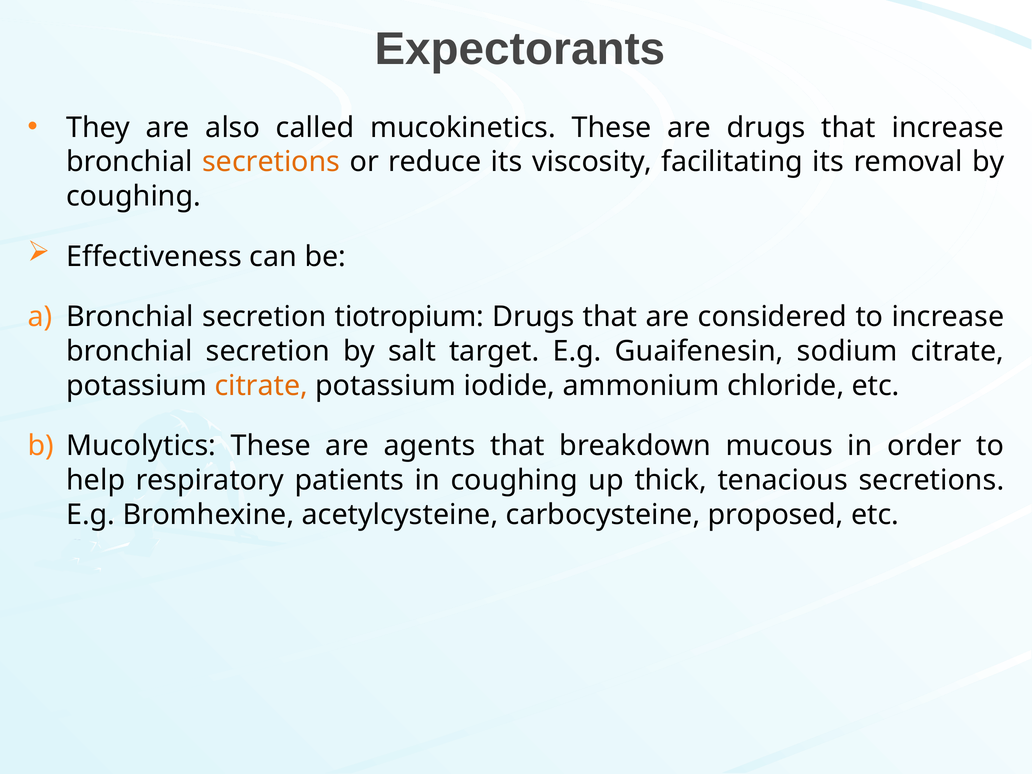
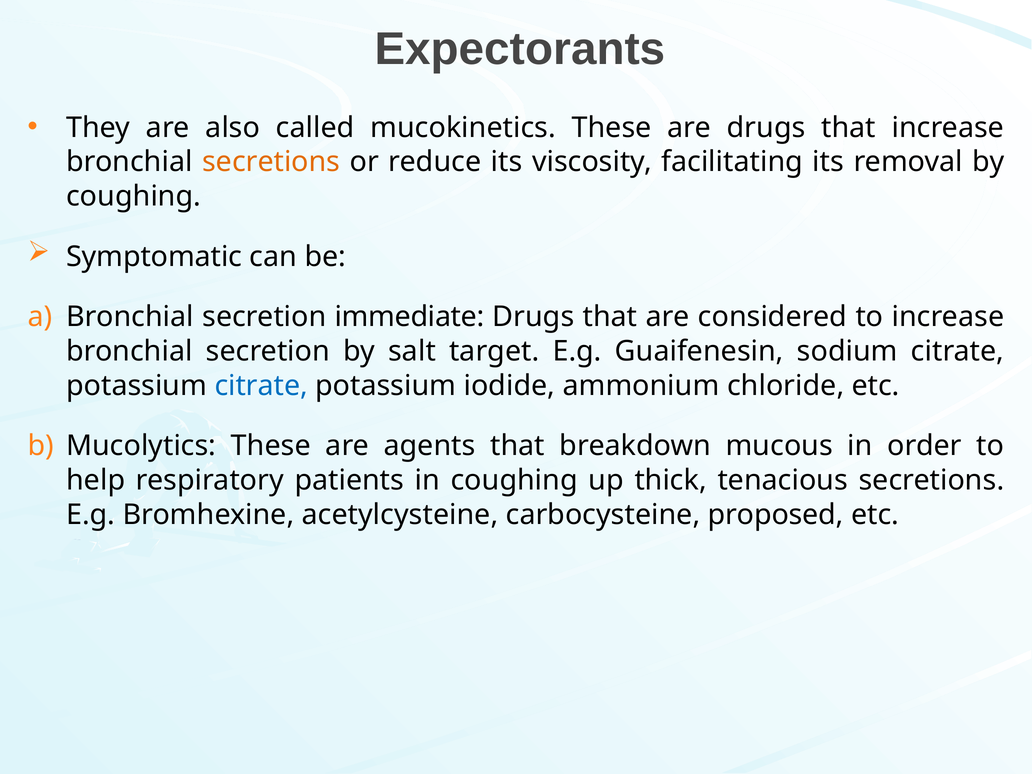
Effectiveness: Effectiveness -> Symptomatic
tiotropium: tiotropium -> immediate
citrate at (261, 386) colour: orange -> blue
